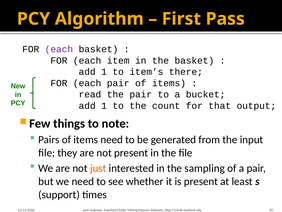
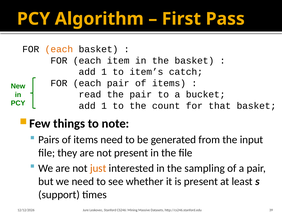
each at (59, 49) colour: purple -> orange
there: there -> catch
that output: output -> basket
